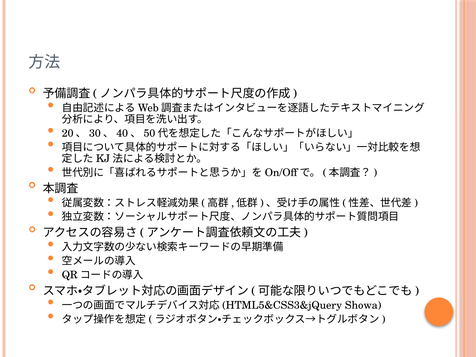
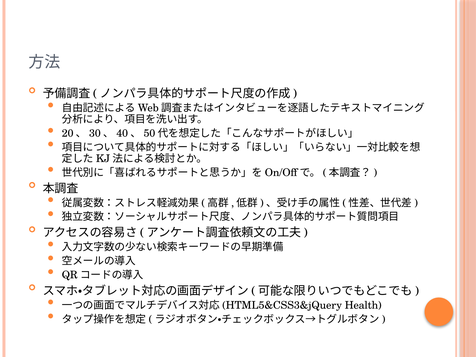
Showa: Showa -> Health
